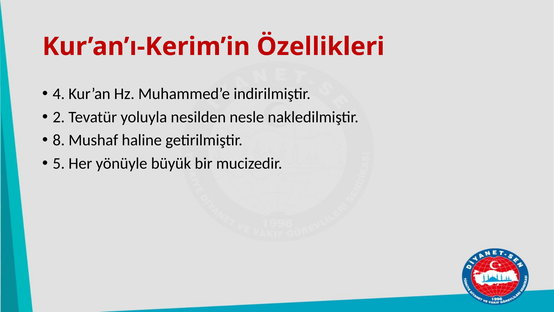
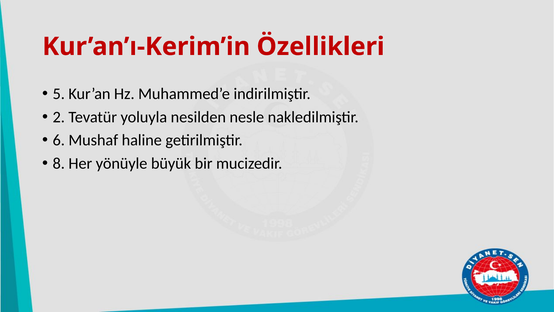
4: 4 -> 5
8: 8 -> 6
5: 5 -> 8
